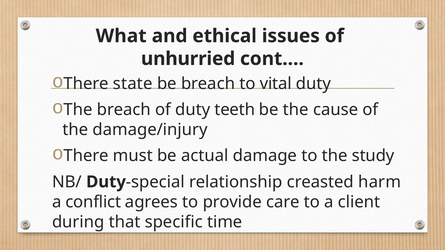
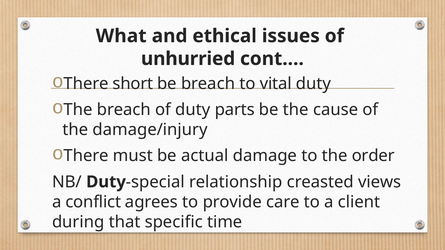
state: state -> short
teeth: teeth -> parts
study: study -> order
harm: harm -> views
